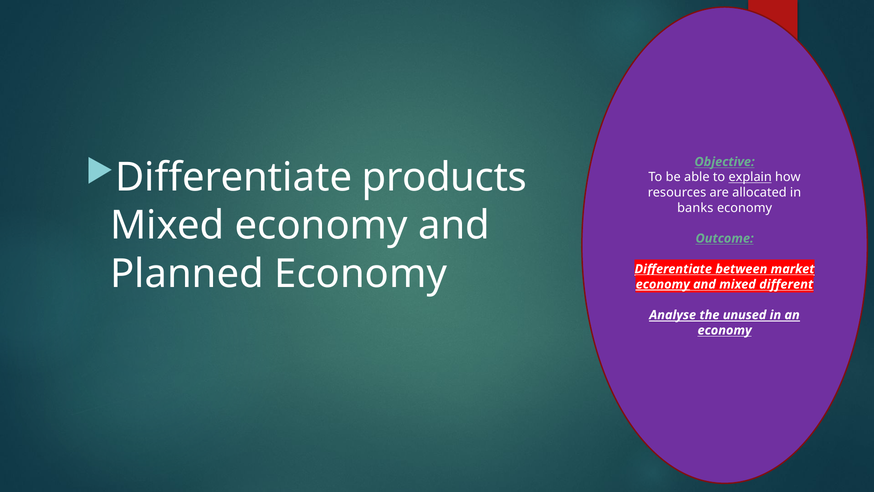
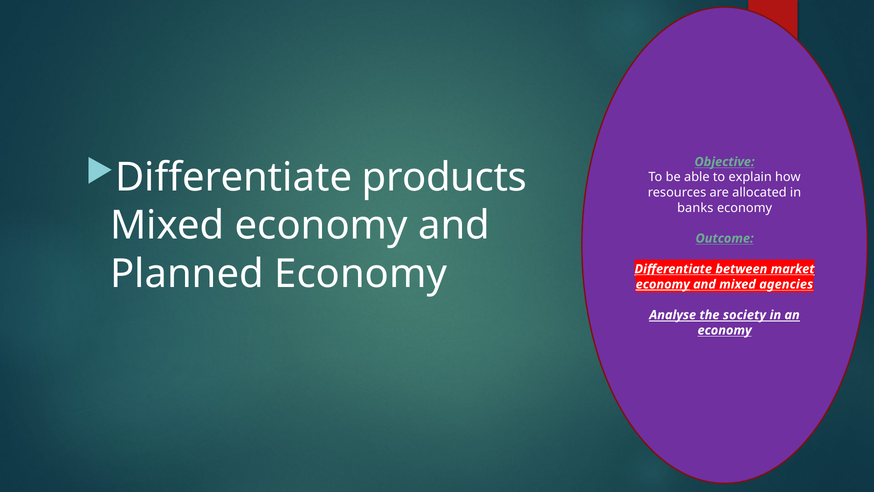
explain underline: present -> none
different: different -> agencies
unused: unused -> society
